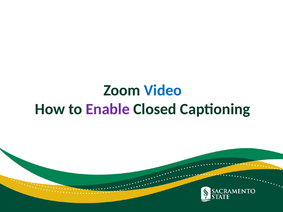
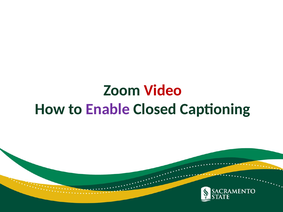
Video colour: blue -> red
